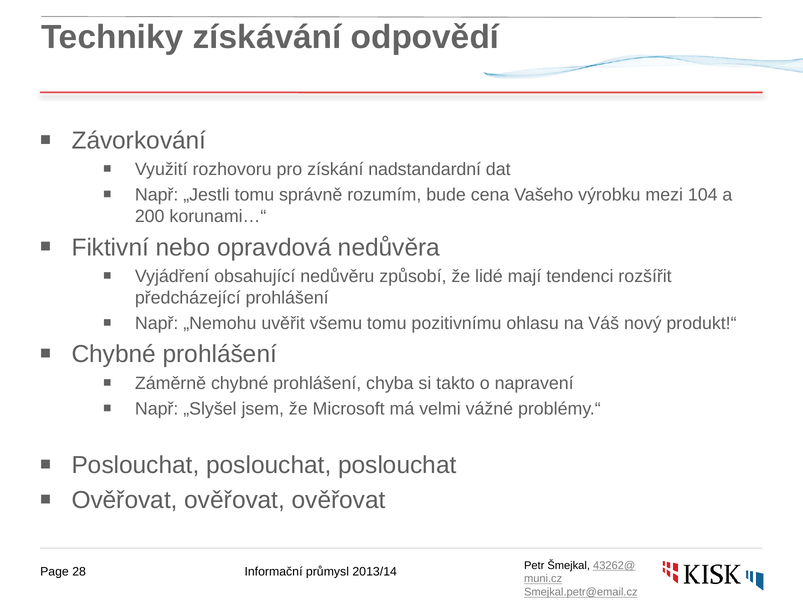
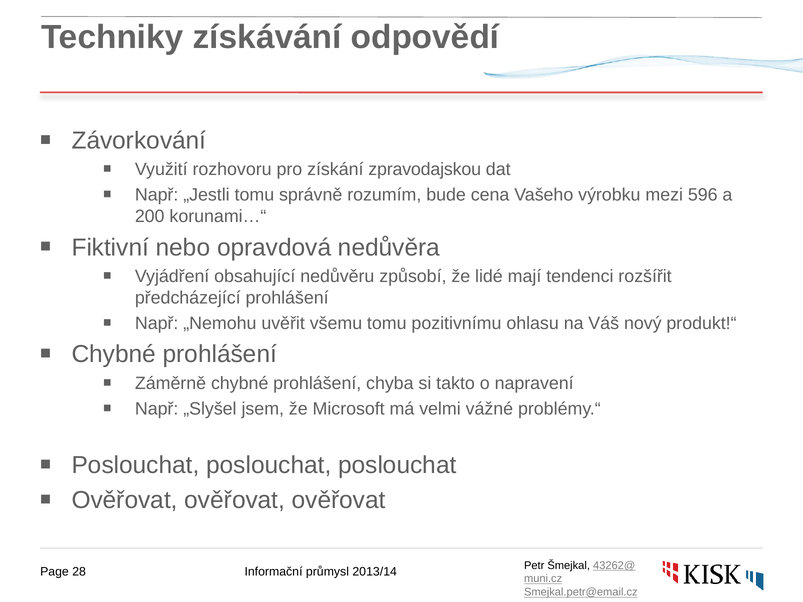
nadstandardní: nadstandardní -> zpravodajskou
104: 104 -> 596
